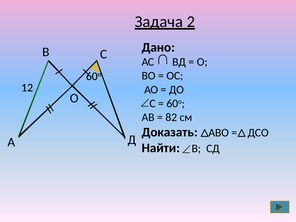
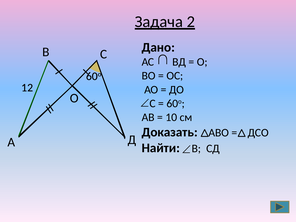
82: 82 -> 10
